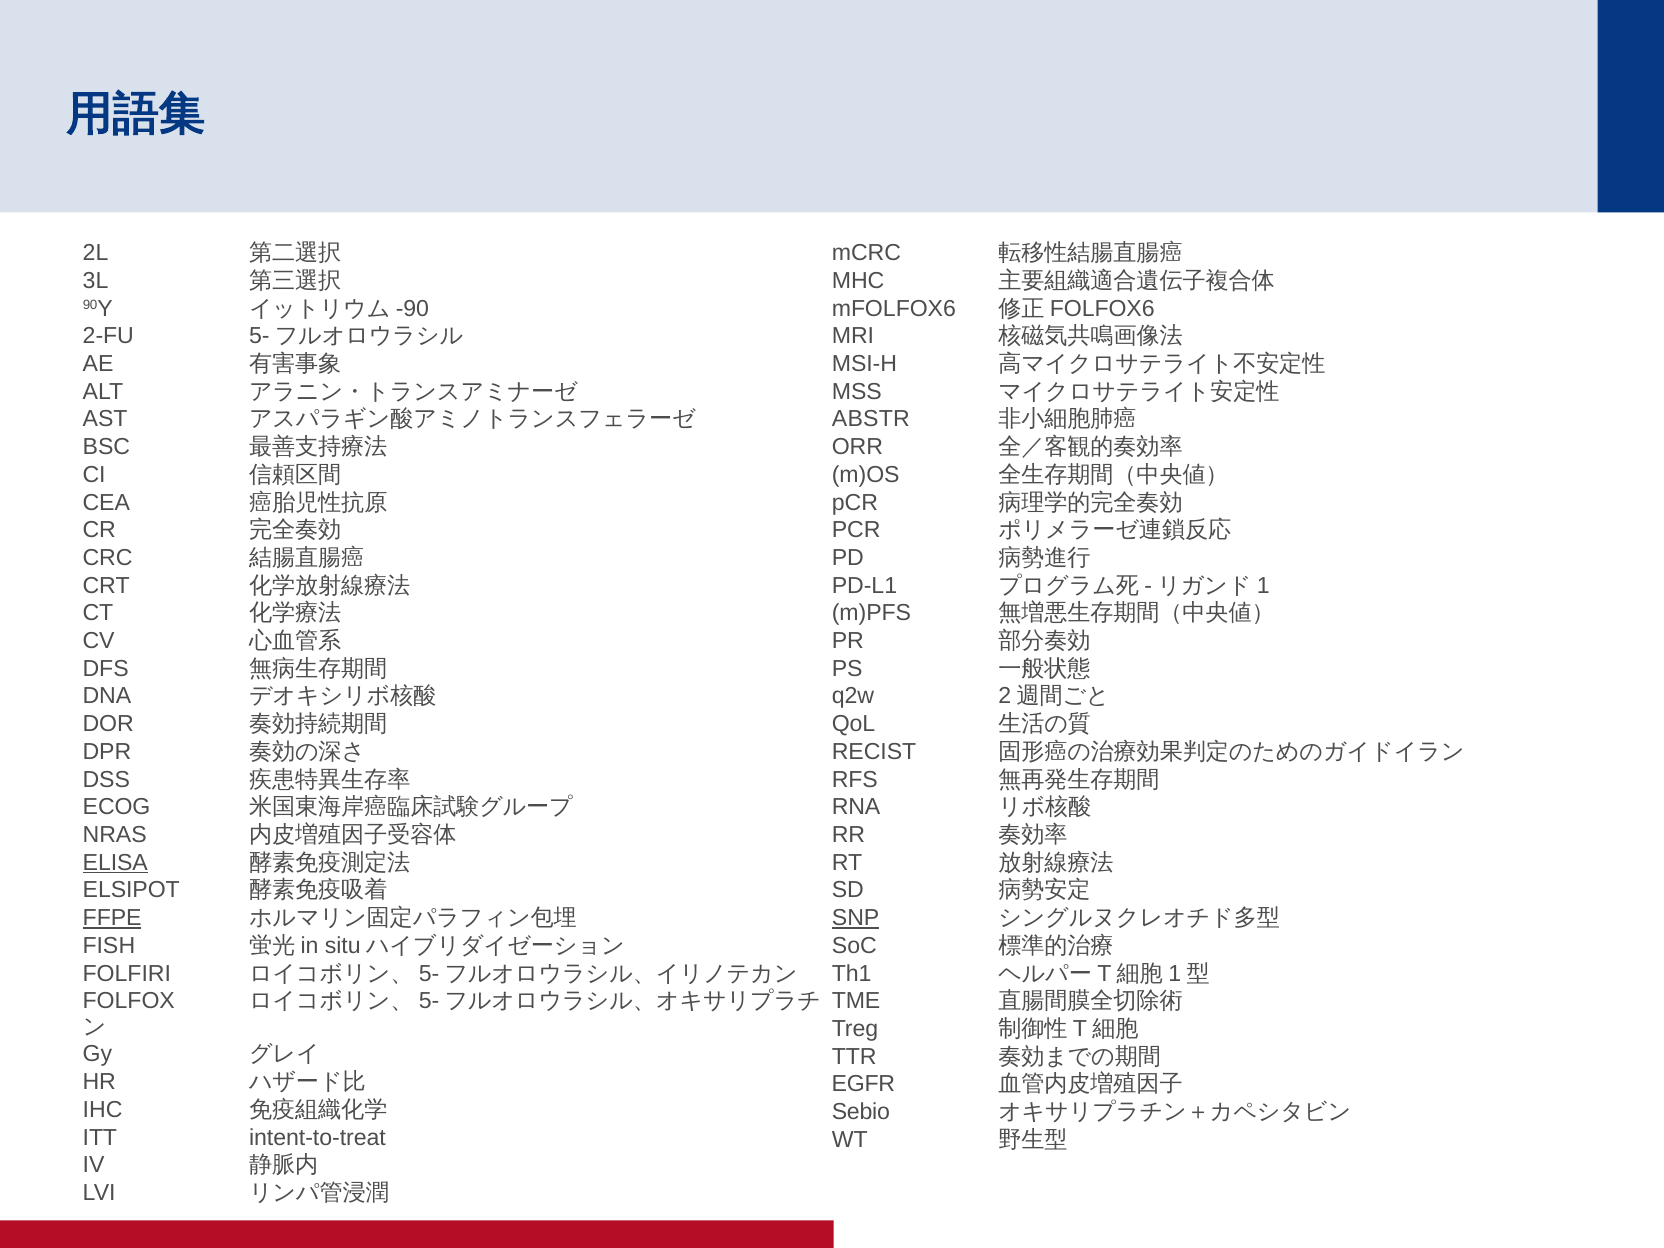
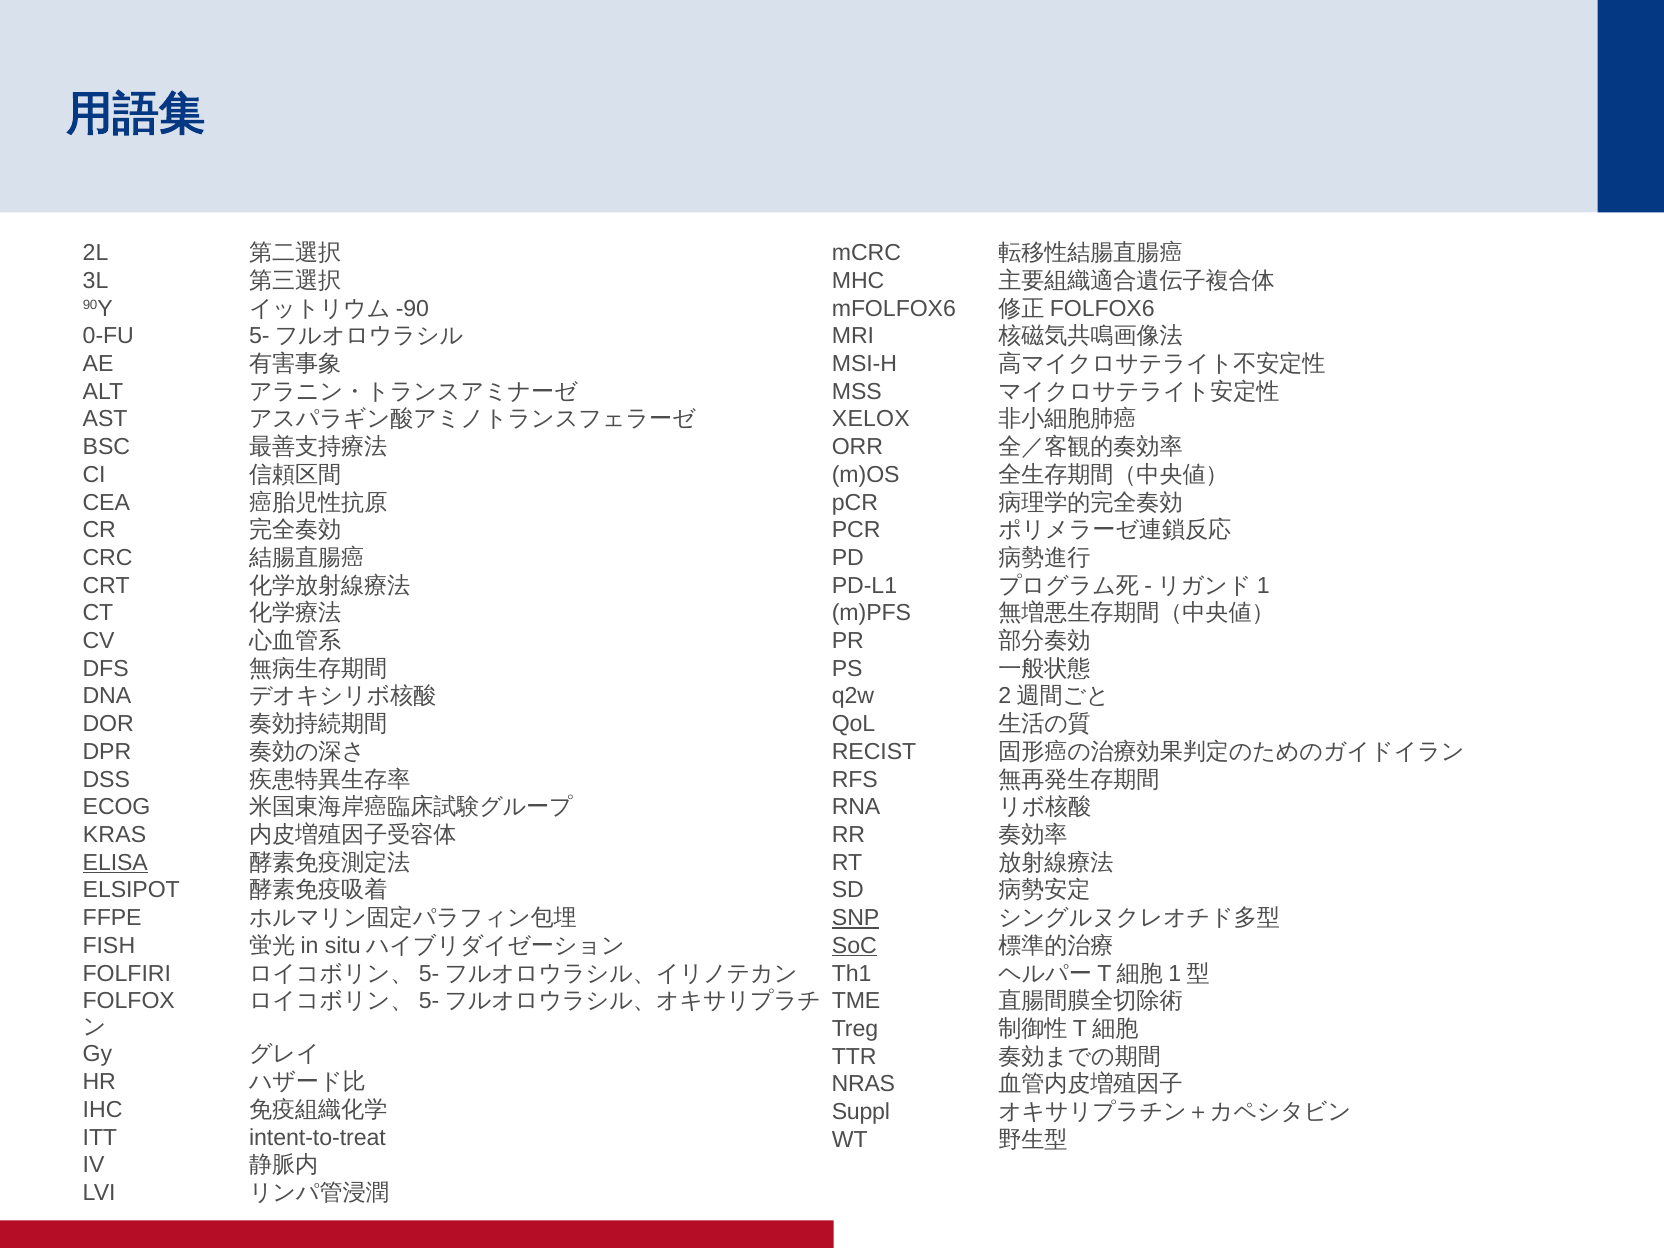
2-FU: 2-FU -> 0-FU
ABSTR: ABSTR -> XELOX
NRAS: NRAS -> KRAS
FFPE underline: present -> none
SoC underline: none -> present
EGFR: EGFR -> NRAS
Sebio: Sebio -> Suppl
